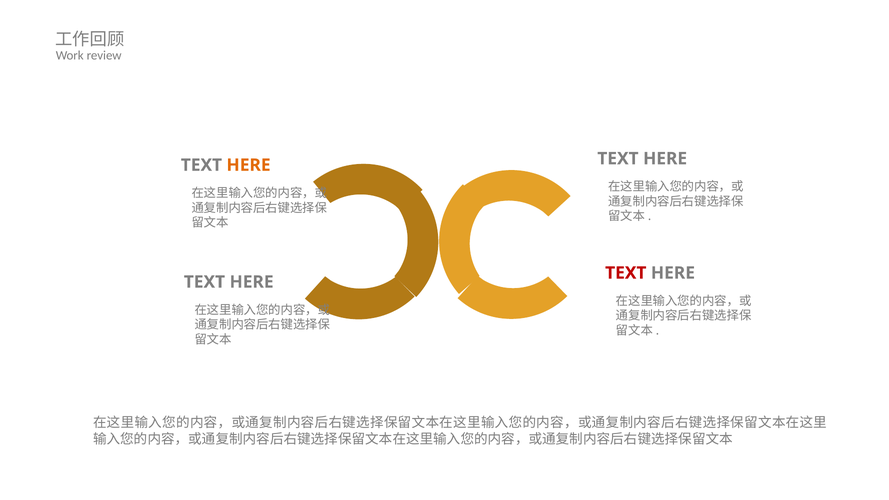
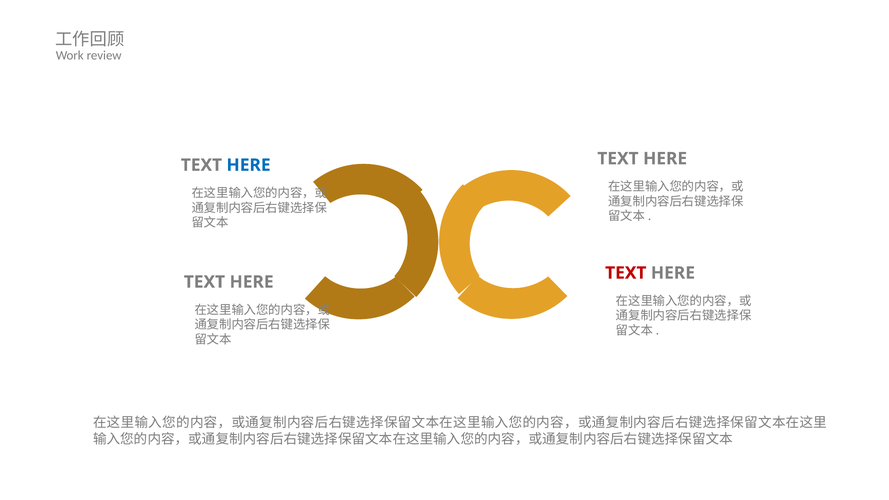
HERE at (249, 165) colour: orange -> blue
